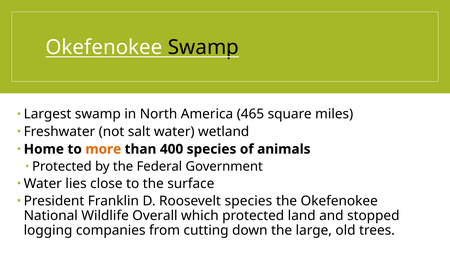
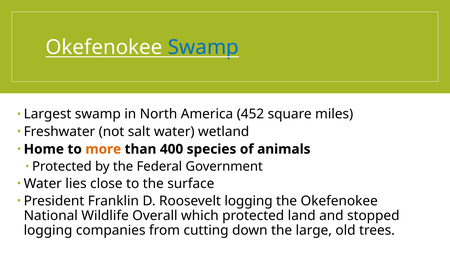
Swamp at (203, 47) colour: black -> blue
465: 465 -> 452
Roosevelt species: species -> logging
